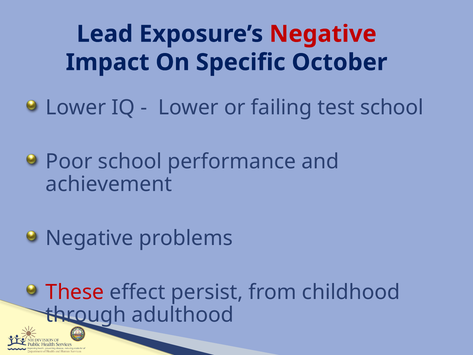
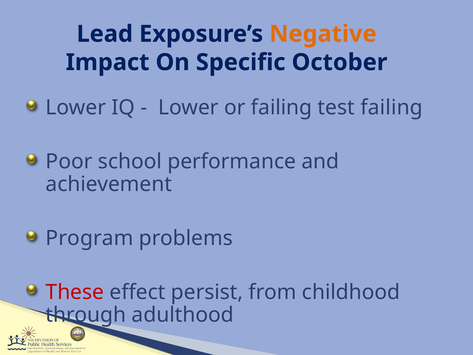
Negative at (323, 34) colour: red -> orange
test school: school -> failing
Negative at (90, 238): Negative -> Program
